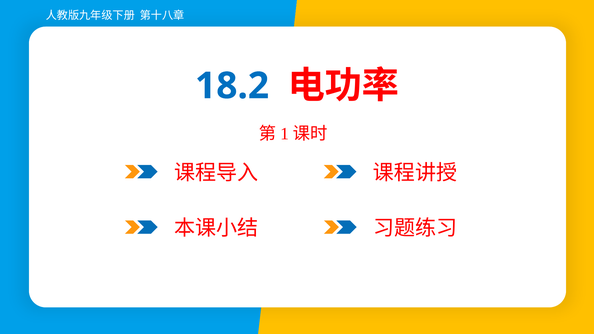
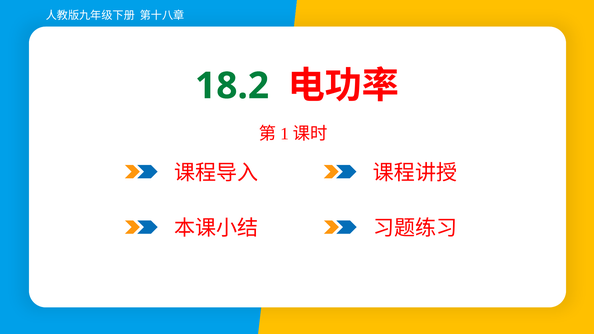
18.2 colour: blue -> green
